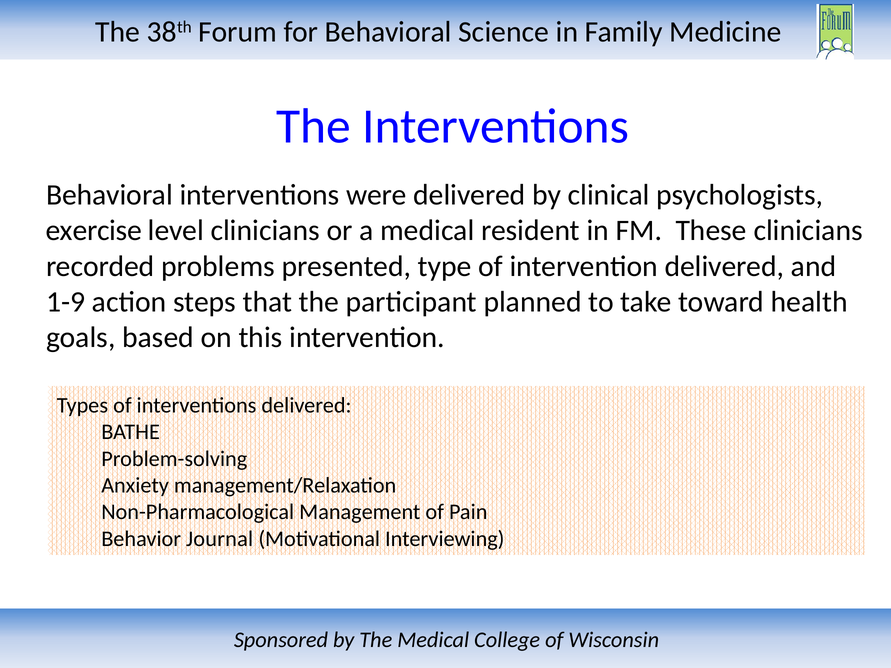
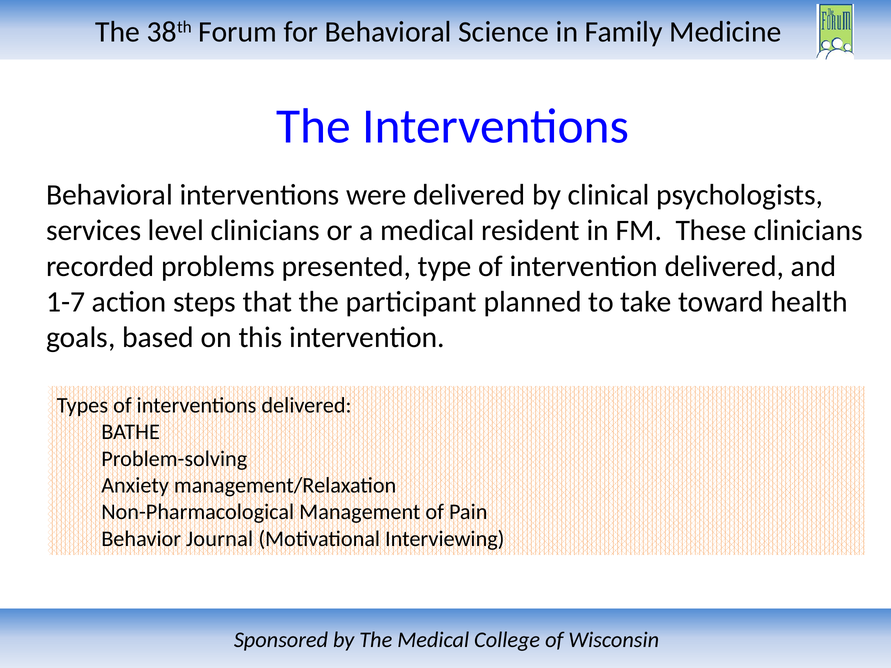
exercise: exercise -> services
1-9: 1-9 -> 1-7
